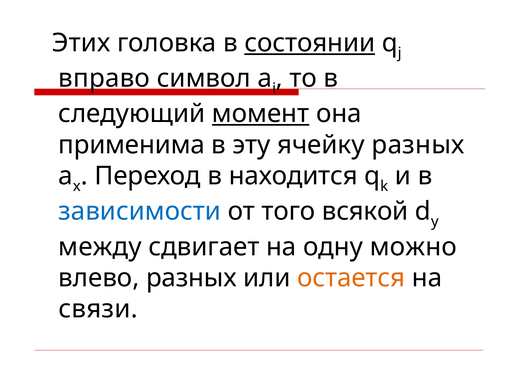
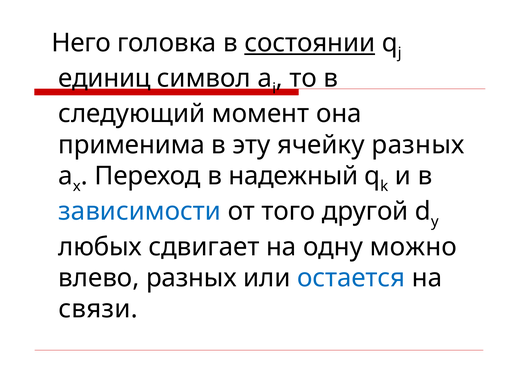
Этих: Этих -> Него
вправо: вправо -> единиц
момент underline: present -> none
находится: находится -> надежный
всякой: всякой -> другой
между: между -> любых
остается colour: orange -> blue
